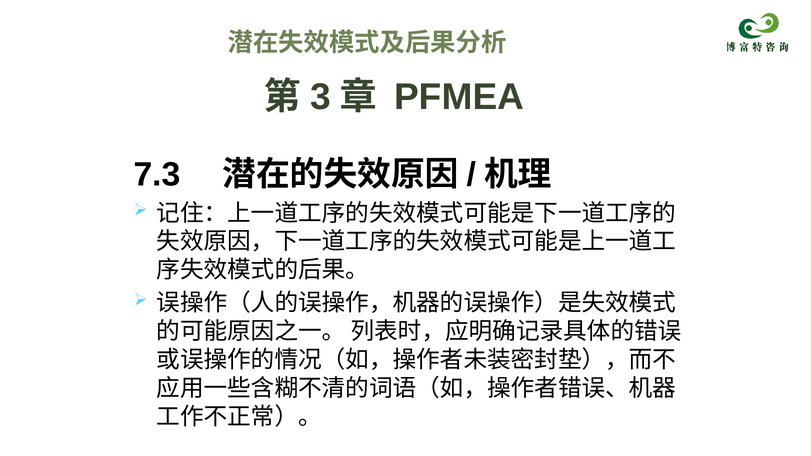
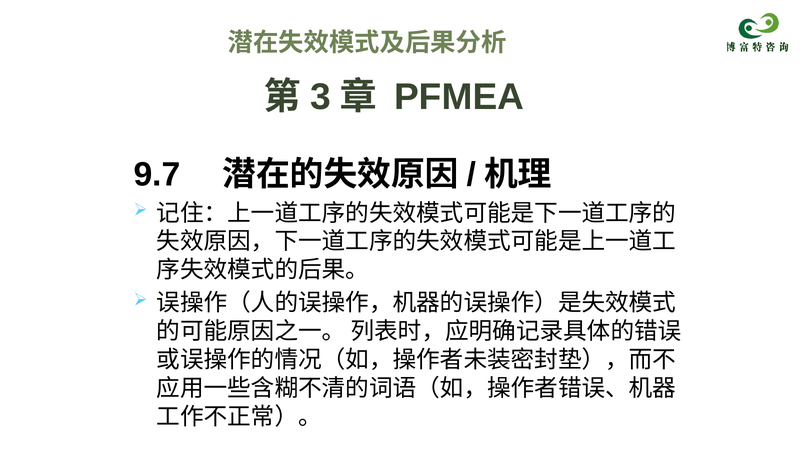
7.3: 7.3 -> 9.7
